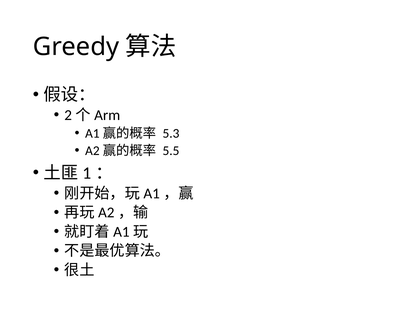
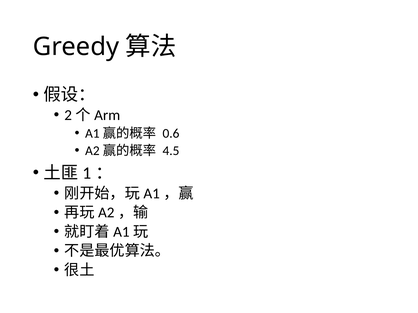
5.3: 5.3 -> 0.6
5.5: 5.5 -> 4.5
